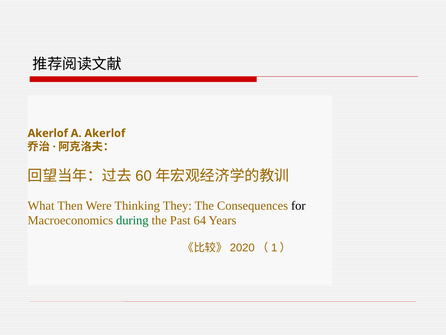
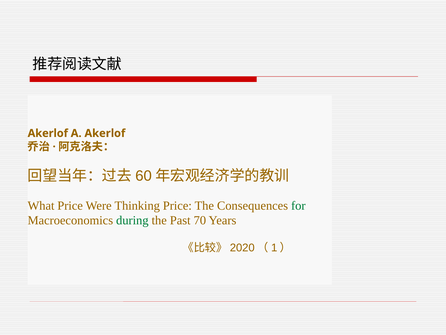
What Then: Then -> Price
Thinking They: They -> Price
for colour: black -> green
64: 64 -> 70
